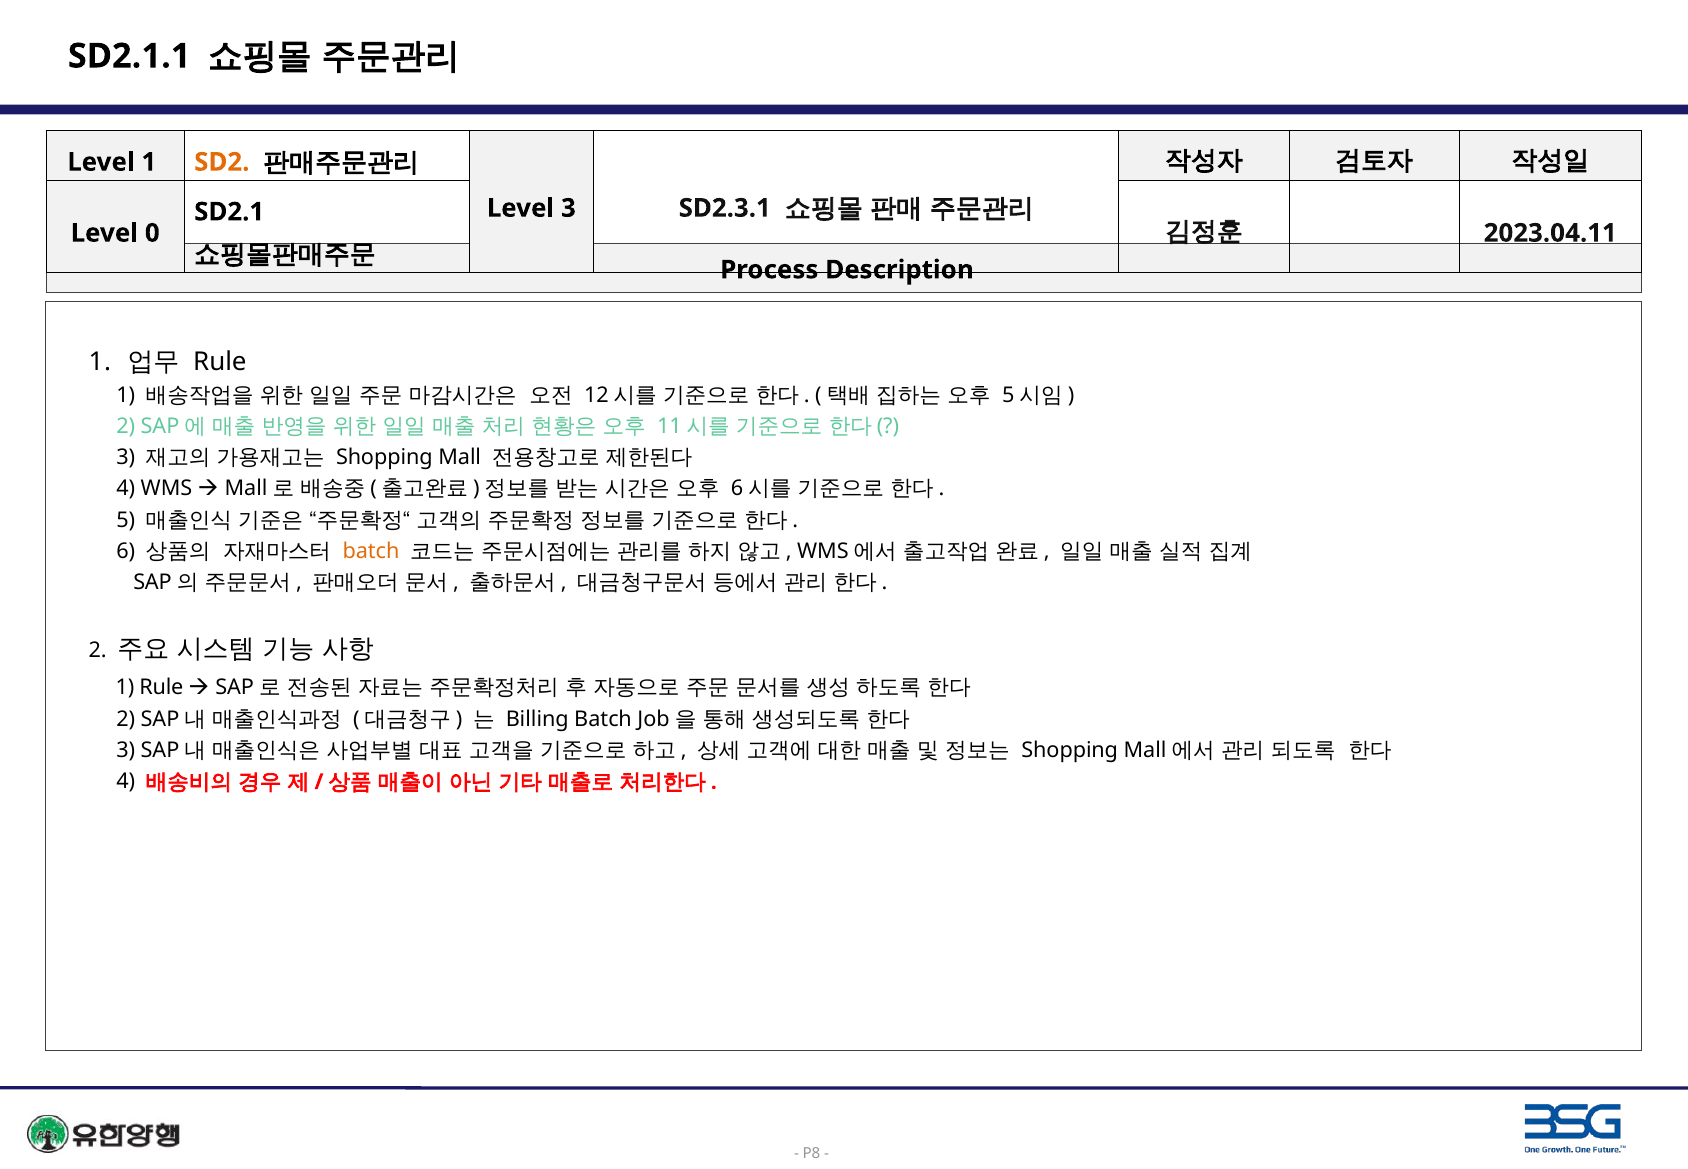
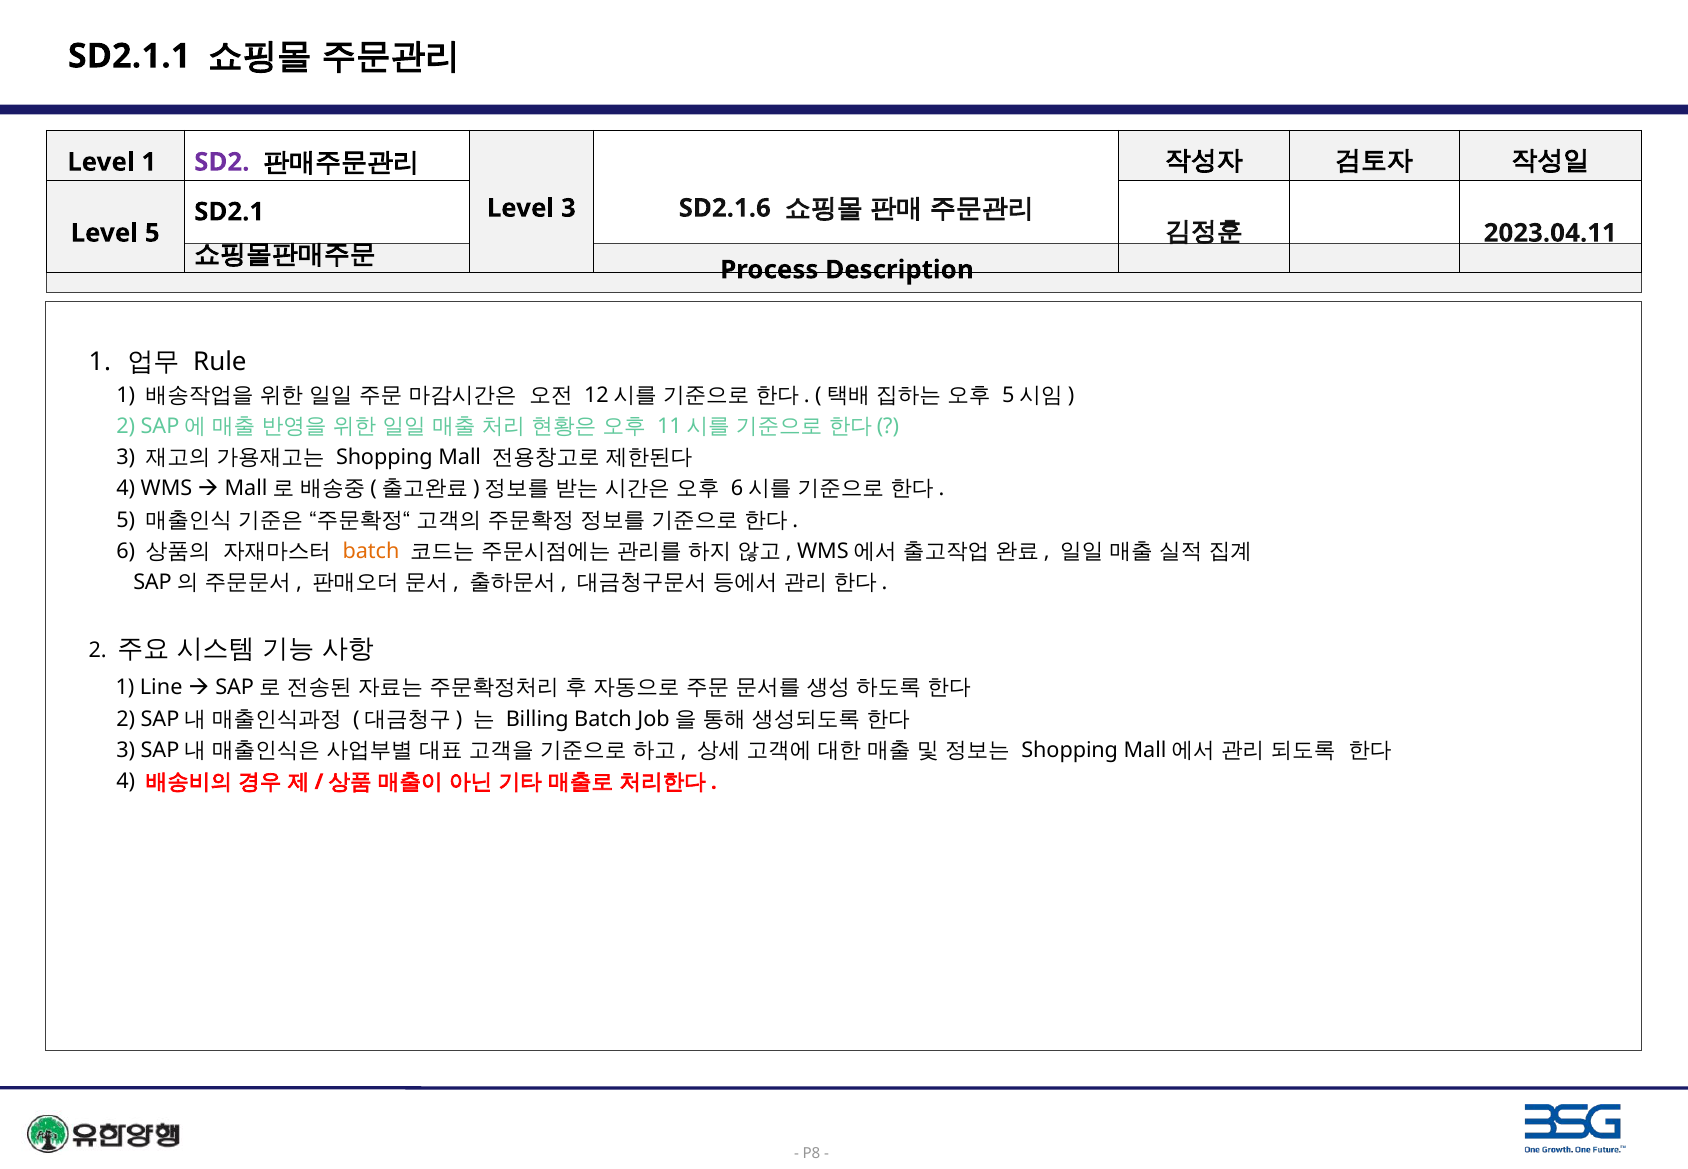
SD2 colour: orange -> purple
SD2.3.1: SD2.3.1 -> SD2.1.6
Level 0: 0 -> 5
1 Rule: Rule -> Line
